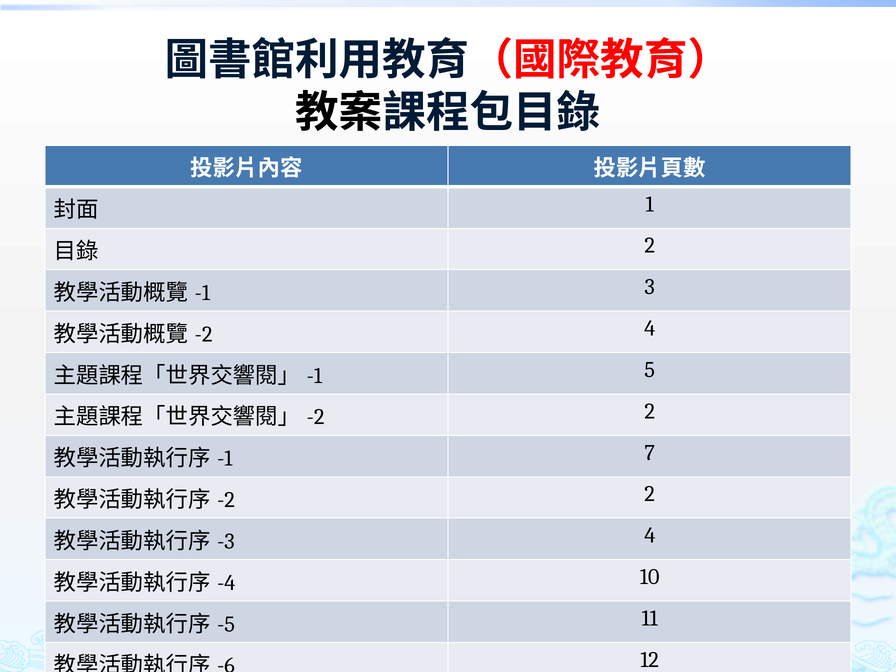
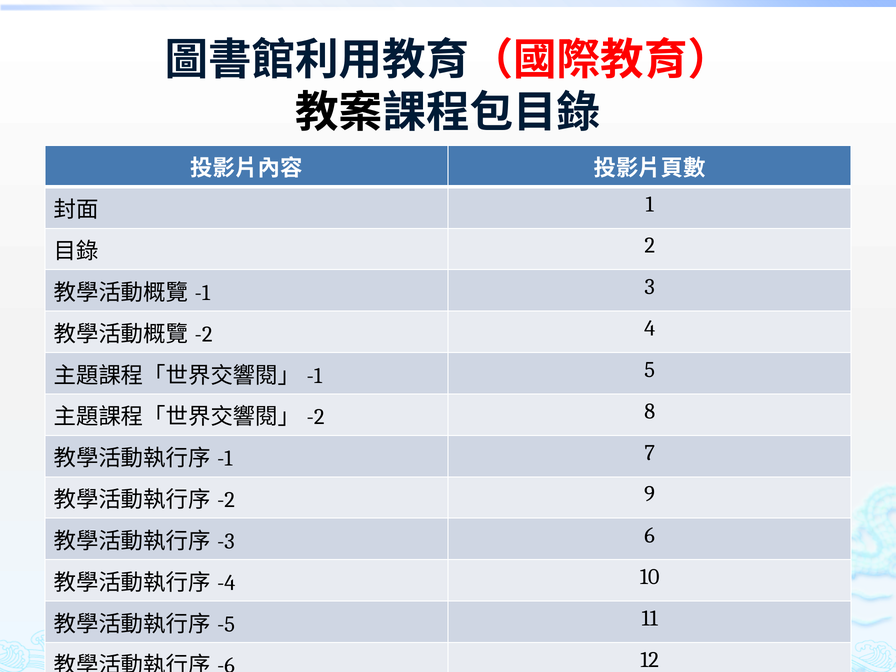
2 at (650, 411): 2 -> 8
2 at (650, 494): 2 -> 9
4 at (650, 535): 4 -> 6
